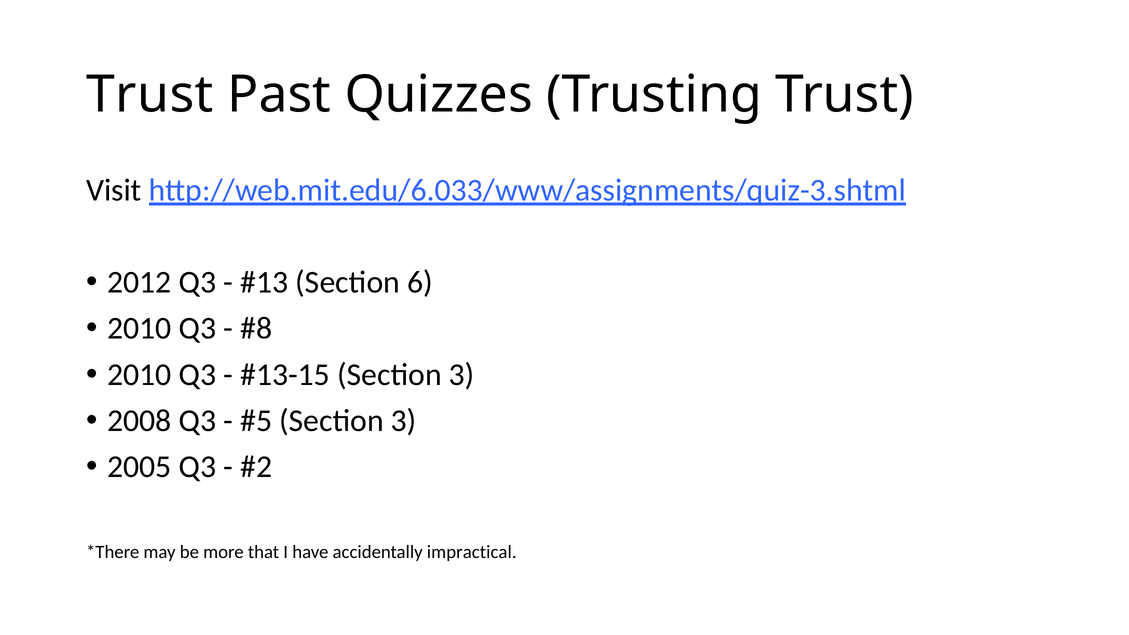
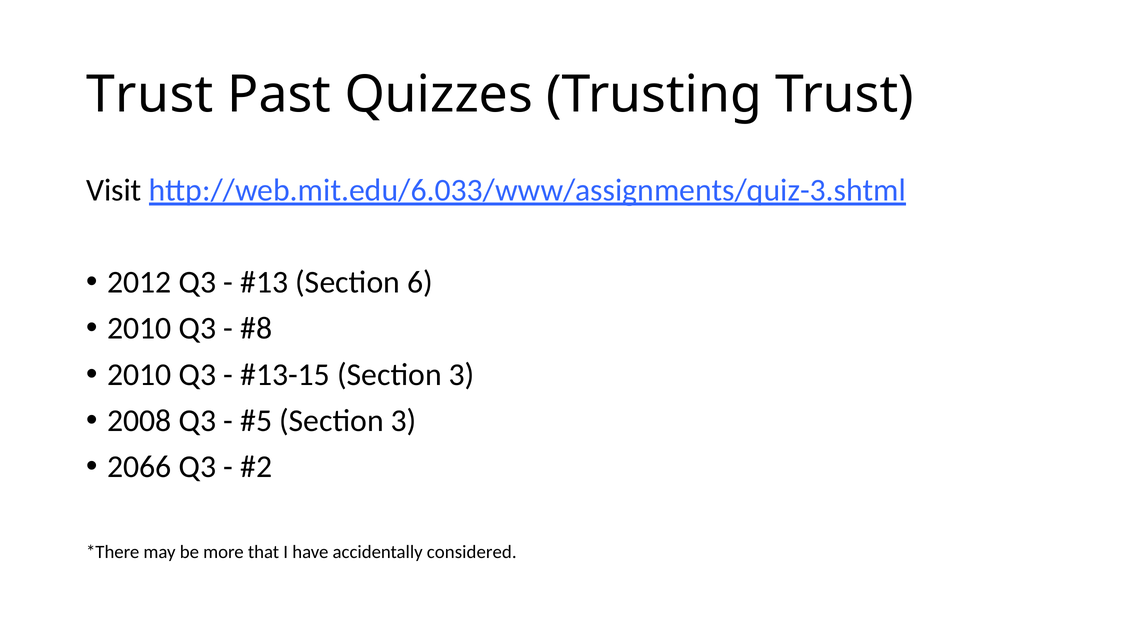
2005: 2005 -> 2066
impractical: impractical -> considered
